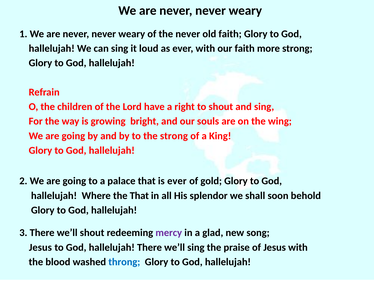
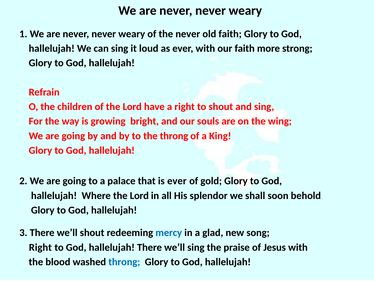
the strong: strong -> throng
Where the That: That -> Lord
mercy colour: purple -> blue
Jesus at (40, 247): Jesus -> Right
